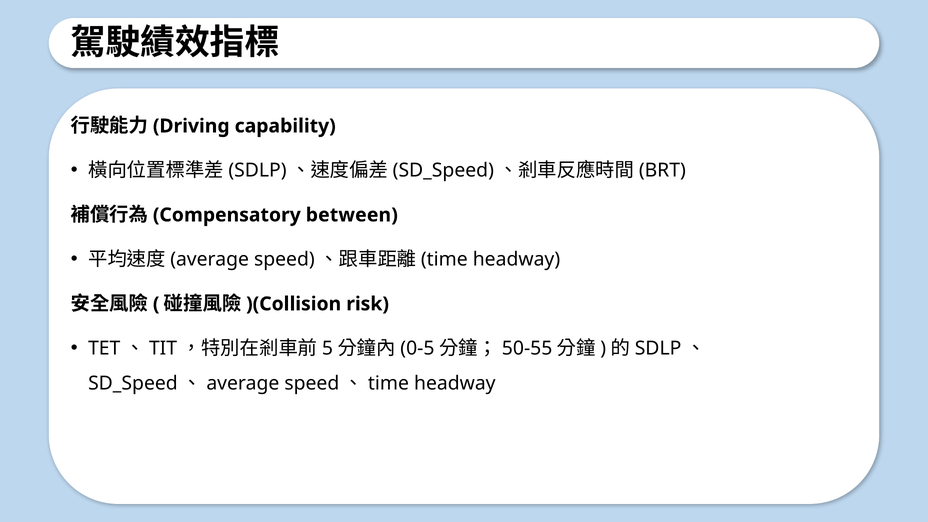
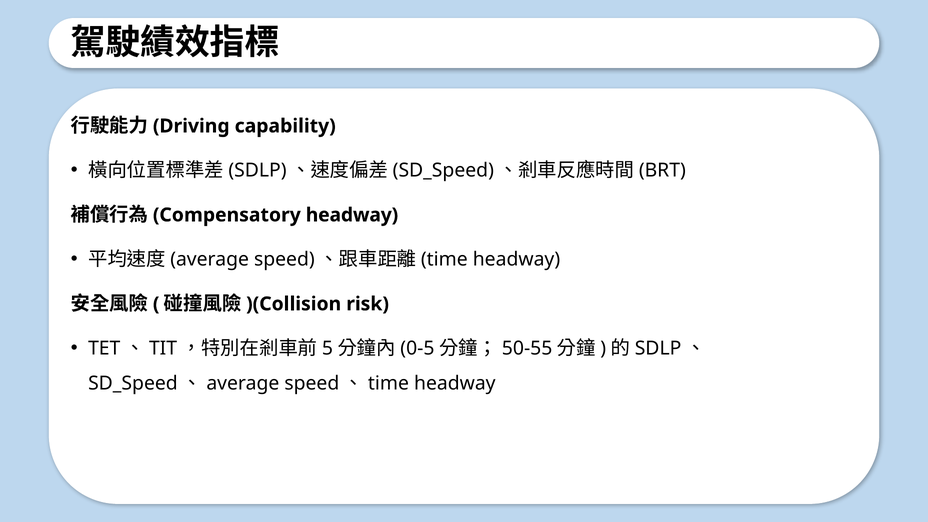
between at (352, 215): between -> headway
